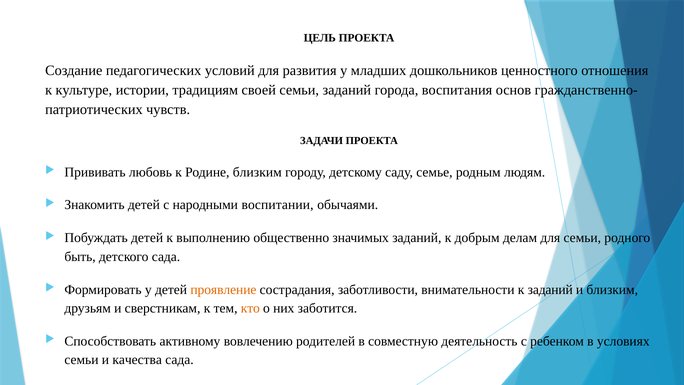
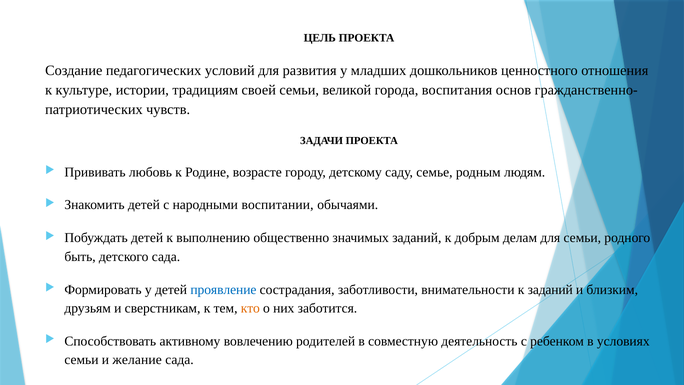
семьи заданий: заданий -> великой
Родине близким: близким -> возрасте
проявление colour: orange -> blue
качества: качества -> желание
